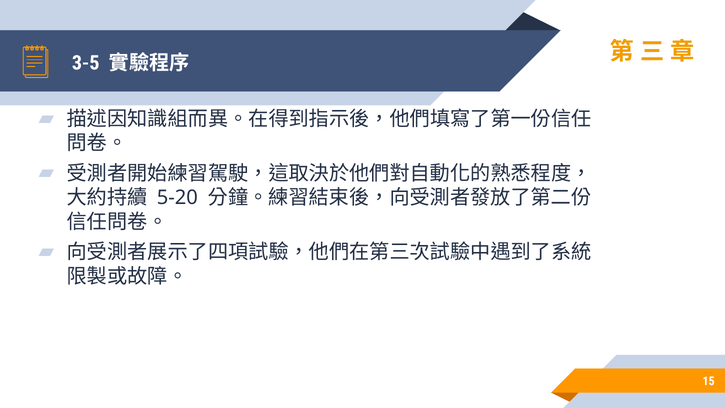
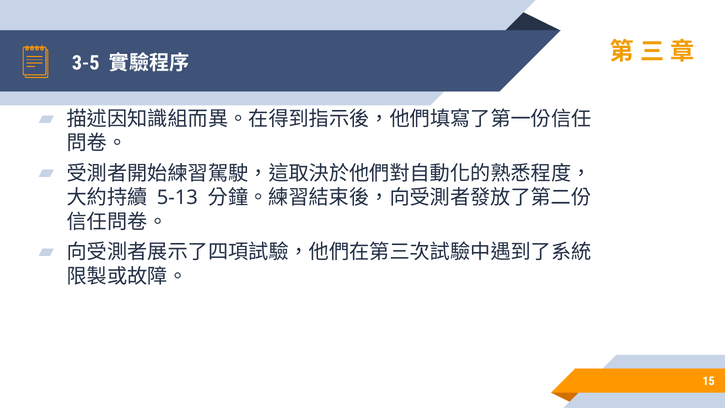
5-20: 5-20 -> 5-13
